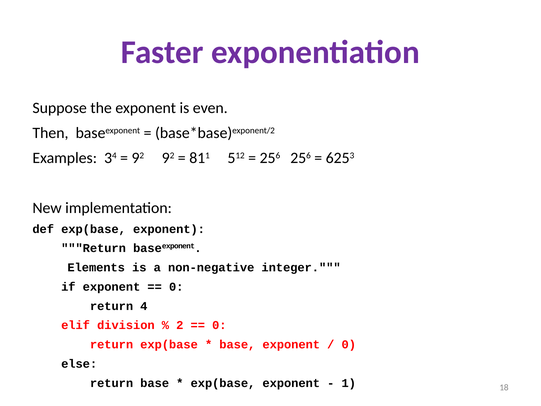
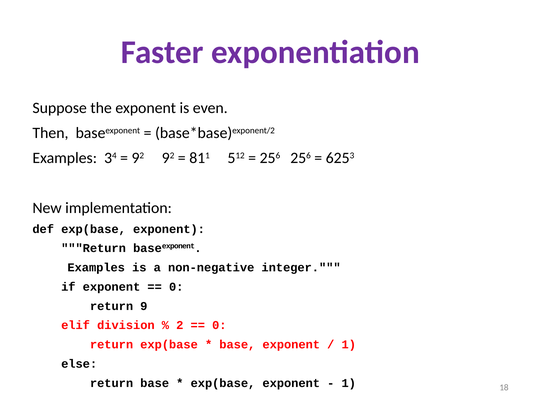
Elements at (96, 267): Elements -> Examples
4: 4 -> 9
0 at (349, 344): 0 -> 1
